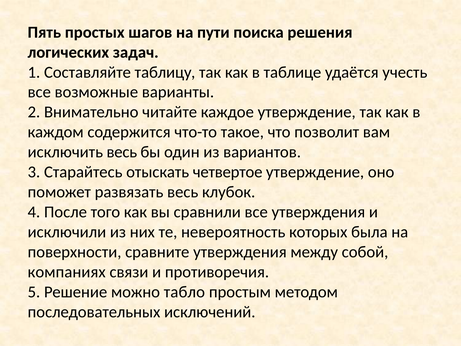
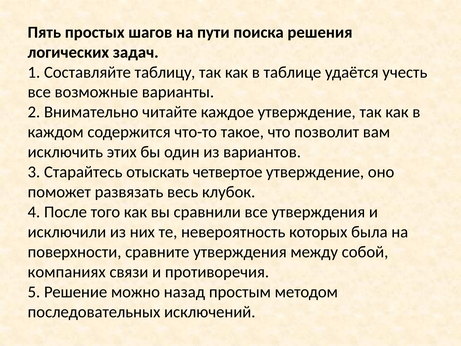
исключить весь: весь -> этих
табло: табло -> назад
